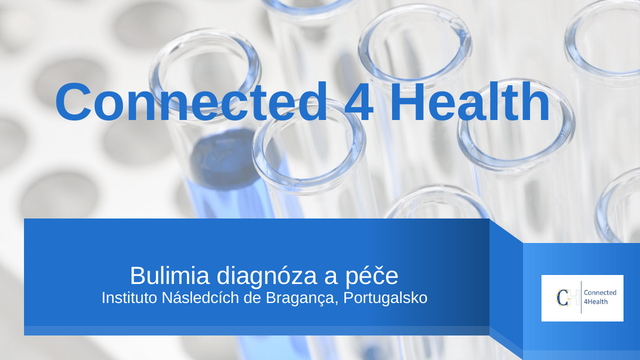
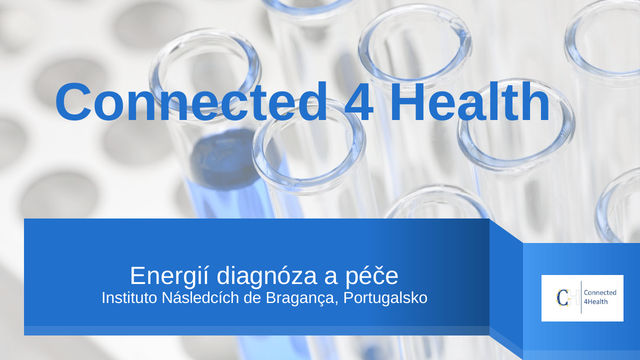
Bulimia: Bulimia -> Energií
